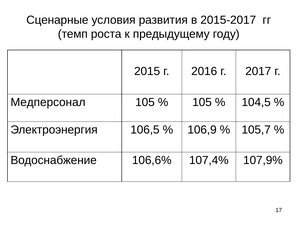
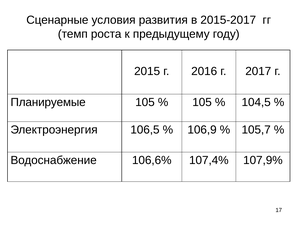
Медперсонал: Медперсонал -> Планируемые
